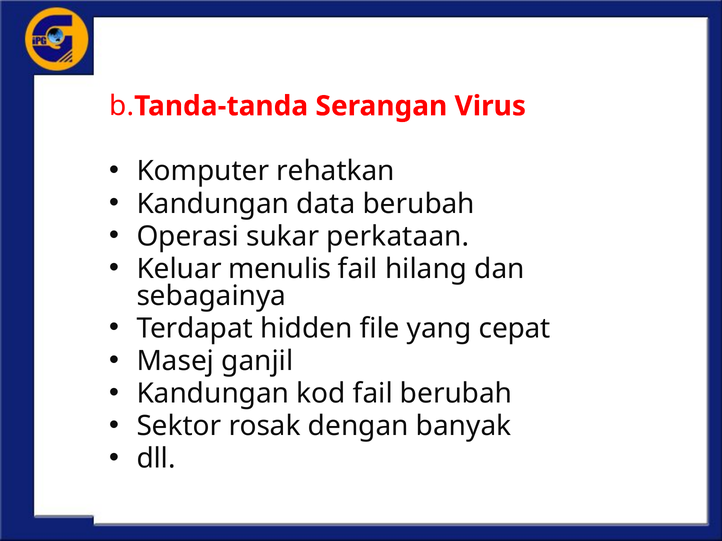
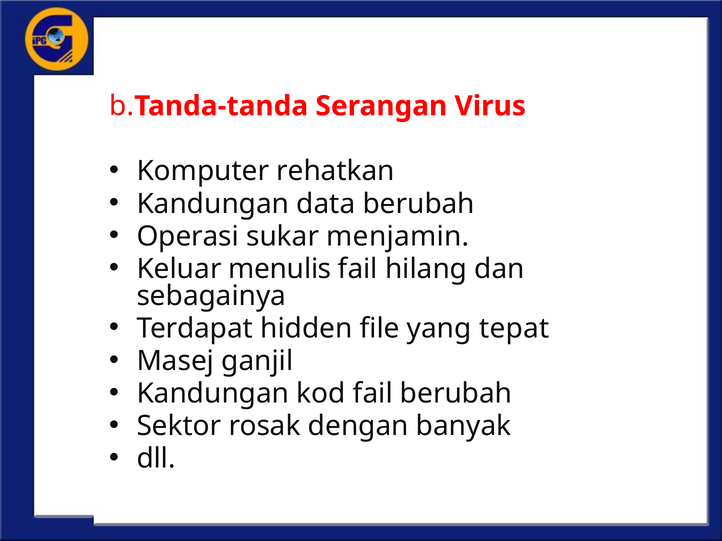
perkataan: perkataan -> menjamin
cepat: cepat -> tepat
